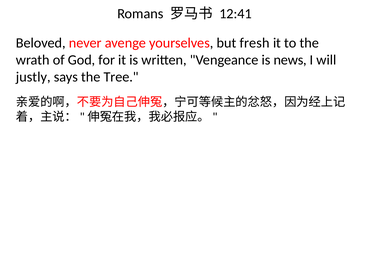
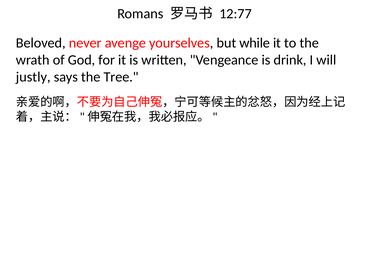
12:41: 12:41 -> 12:77
fresh: fresh -> while
news: news -> drink
